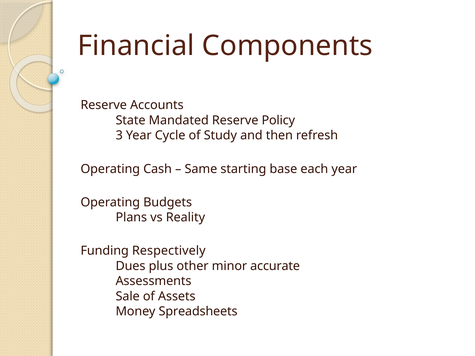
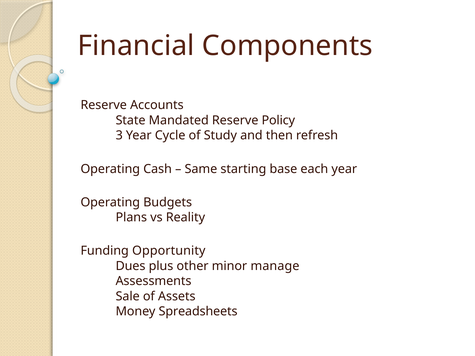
Respectively: Respectively -> Opportunity
accurate: accurate -> manage
